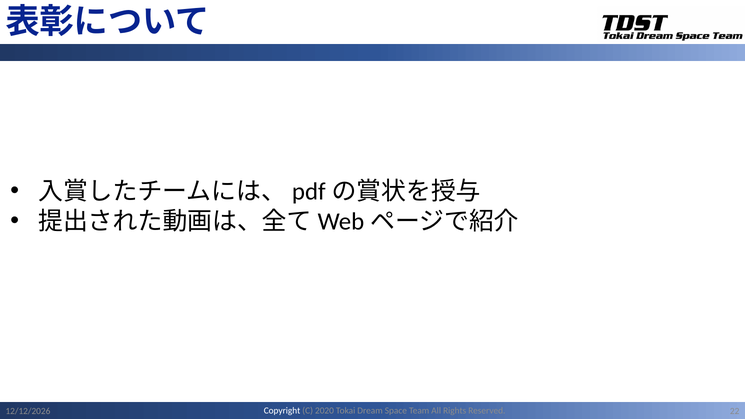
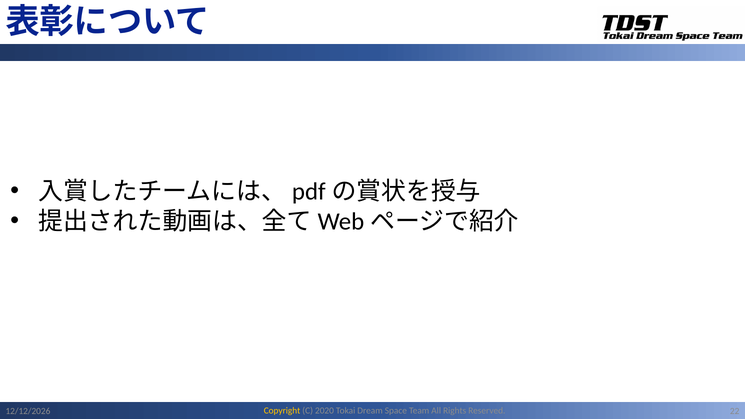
Copyright colour: white -> yellow
